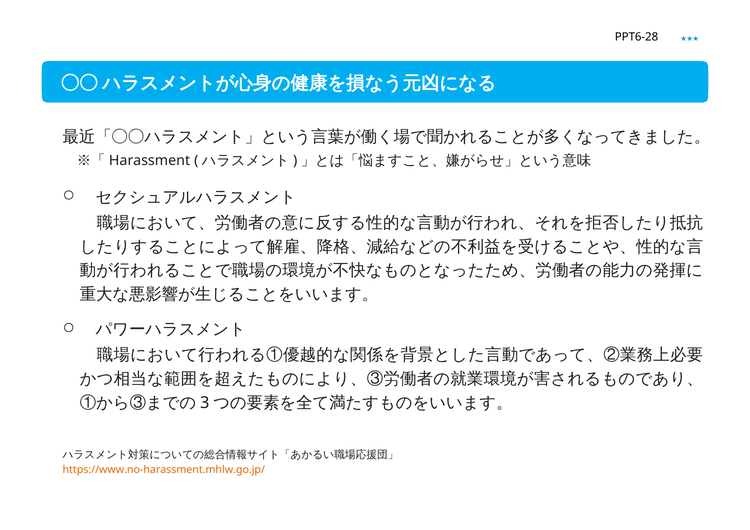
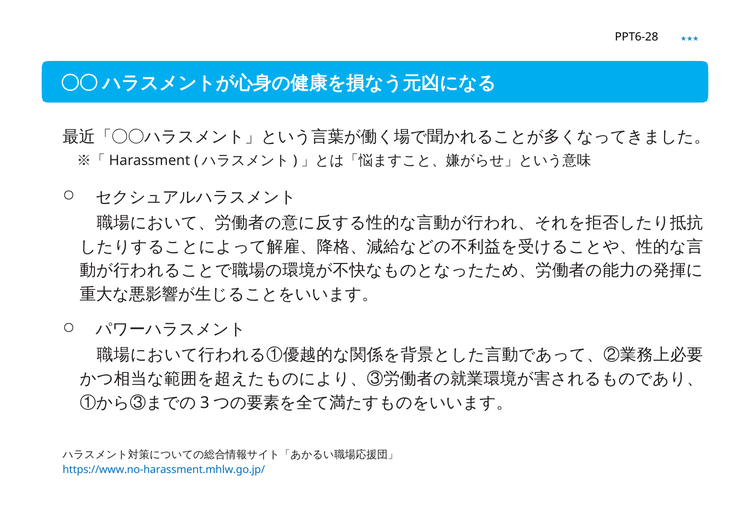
https://www.no-harassment.mhlw.go.jp/ colour: orange -> blue
